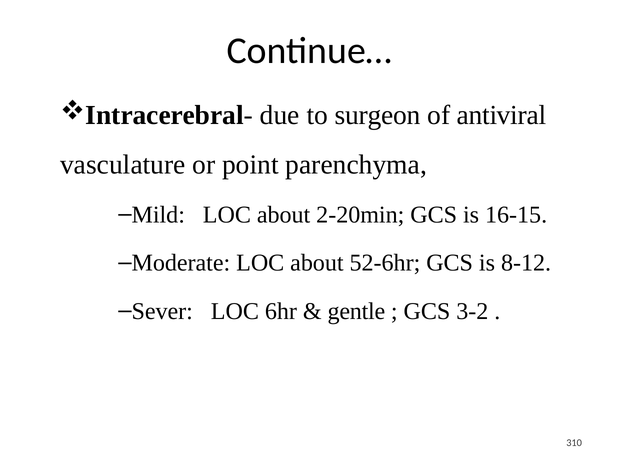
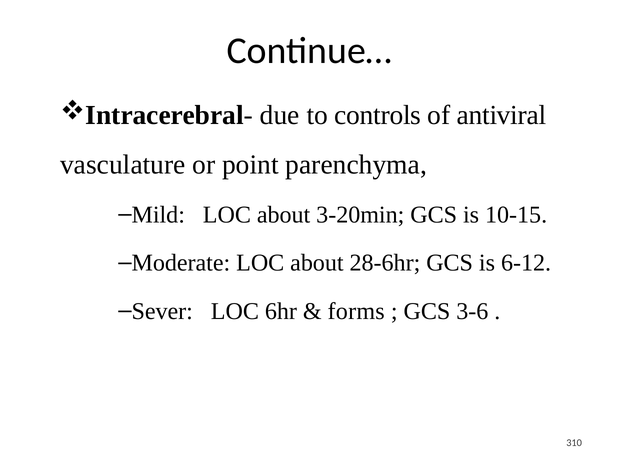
surgeon: surgeon -> controls
2-20min: 2-20min -> 3-20min
16-15: 16-15 -> 10-15
52-6hr: 52-6hr -> 28-6hr
8-12: 8-12 -> 6-12
gentle: gentle -> forms
3-2: 3-2 -> 3-6
